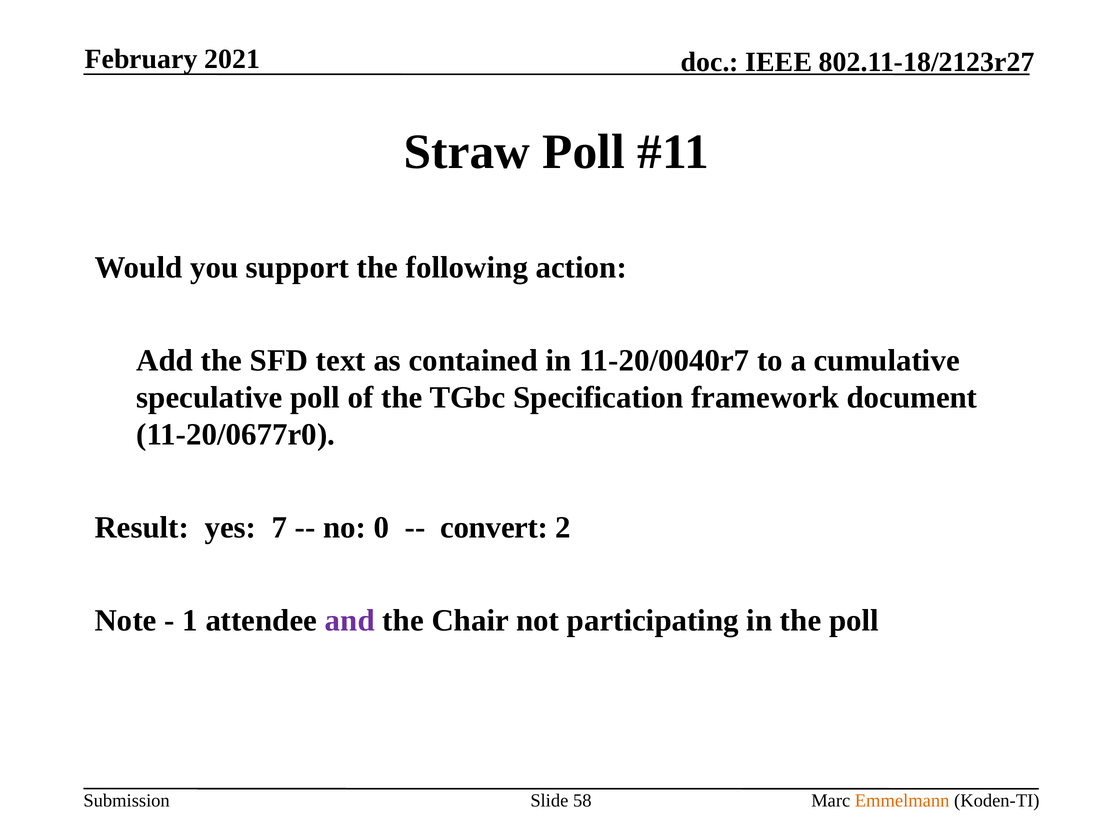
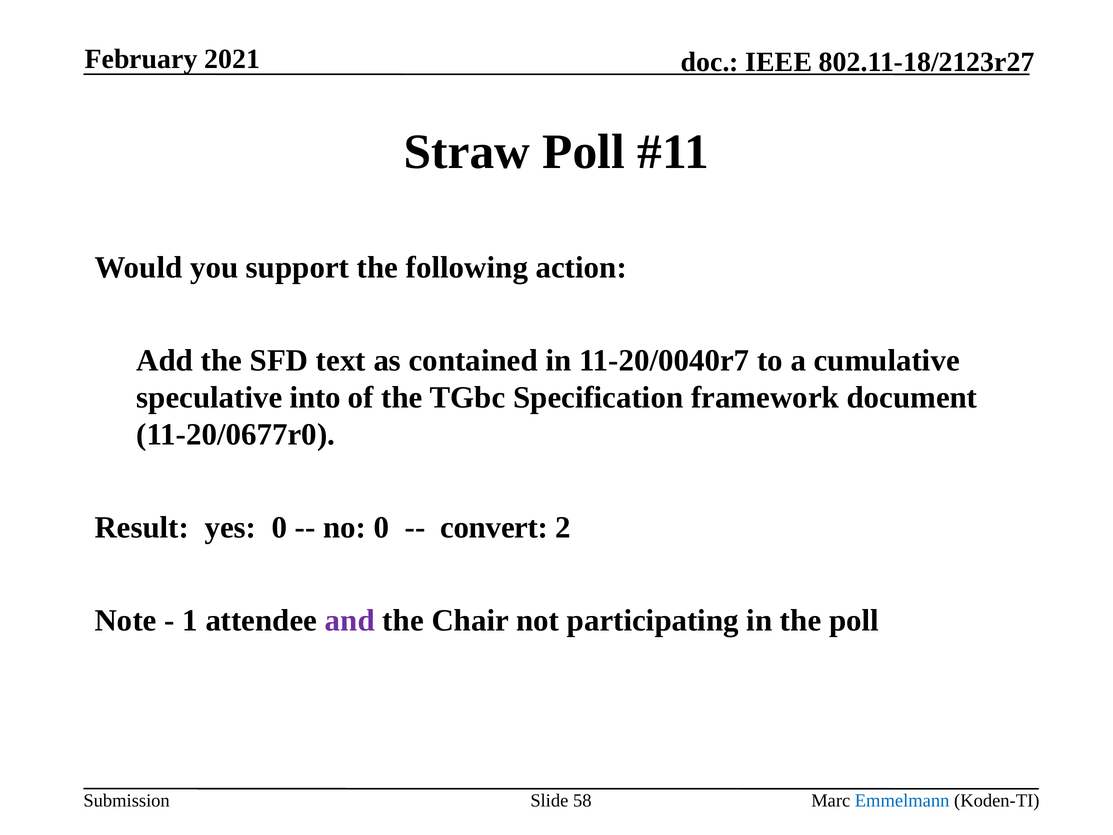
speculative poll: poll -> into
yes 7: 7 -> 0
Emmelmann colour: orange -> blue
